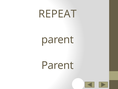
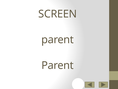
REPEAT: REPEAT -> SCREEN
